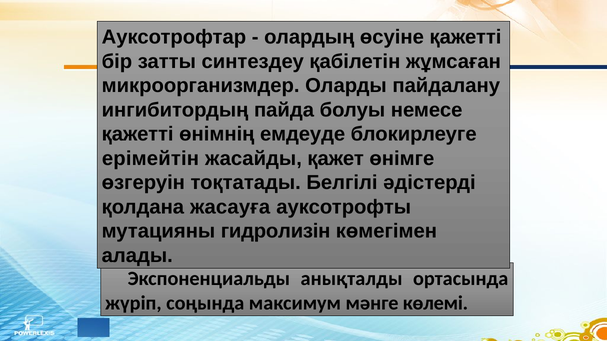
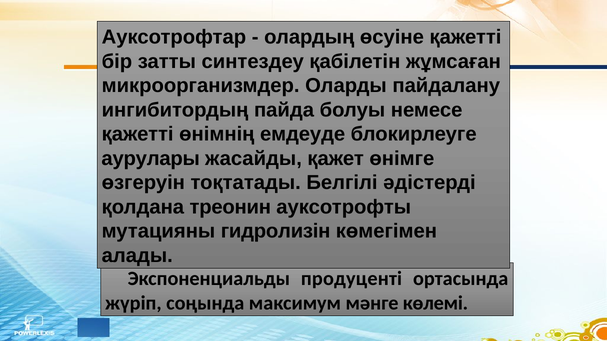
ерімейтін: ерімейтін -> аурулары
жасауға: жасауға -> треонин
анықталды: анықталды -> продуценті
